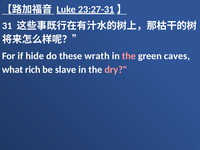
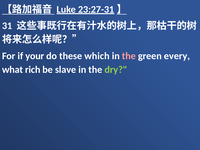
hide: hide -> your
wrath: wrath -> which
caves: caves -> every
dry colour: pink -> light green
